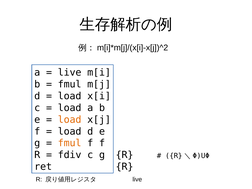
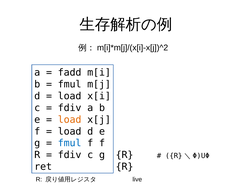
live at (70, 73): live -> fadd
load at (70, 108): load -> fdiv
fmul at (70, 143) colour: orange -> blue
